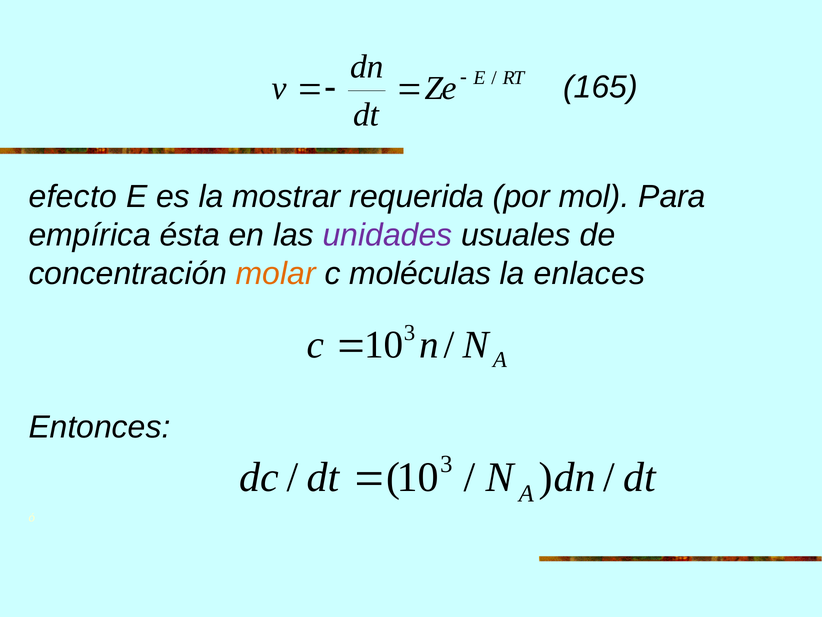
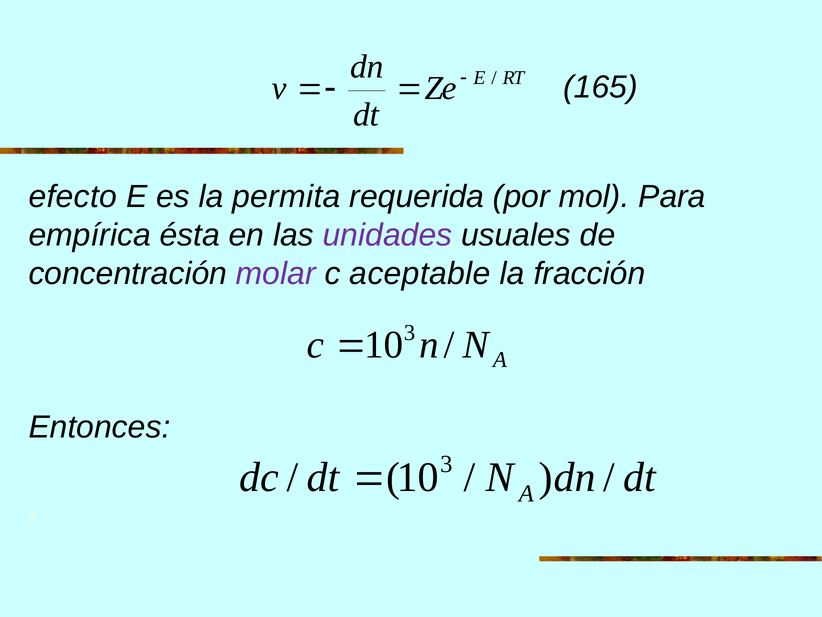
mostrar: mostrar -> permita
molar colour: orange -> purple
moléculas: moléculas -> aceptable
enlaces: enlaces -> fracción
